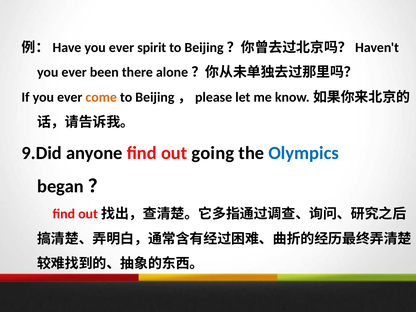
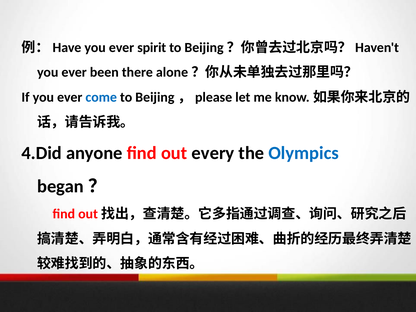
come colour: orange -> blue
9.Did: 9.Did -> 4.Did
going: going -> every
